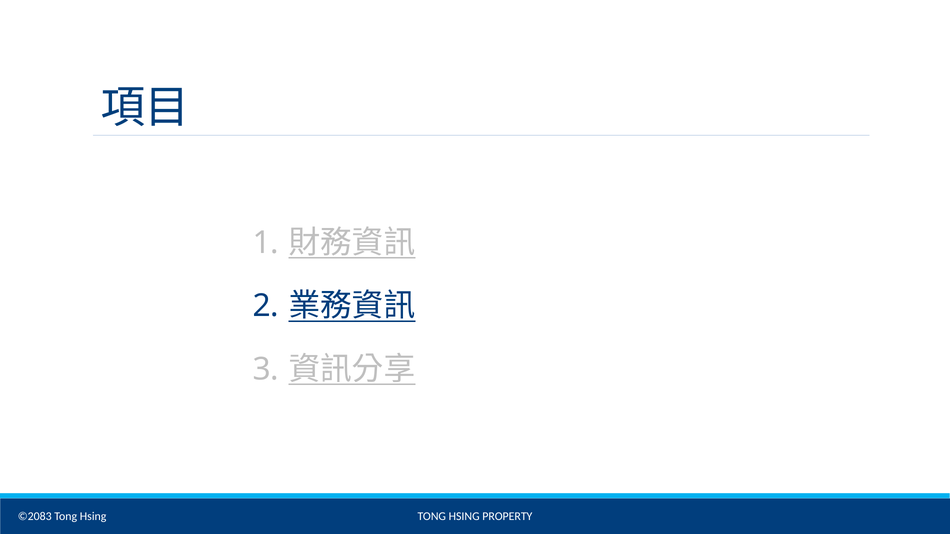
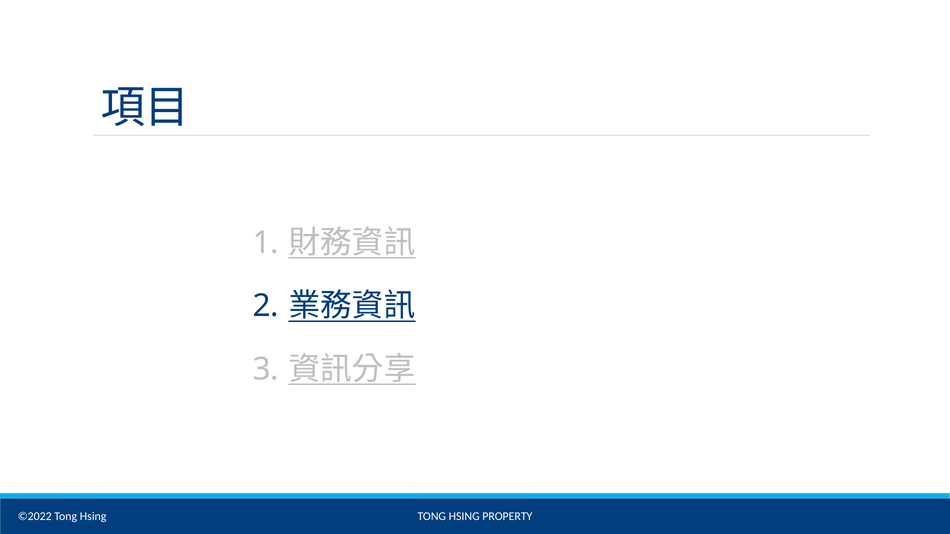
©2083: ©2083 -> ©2022
